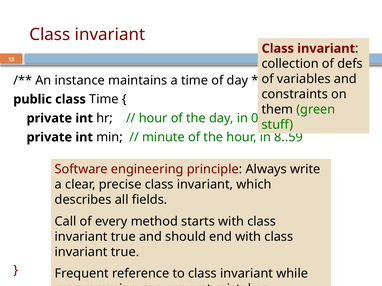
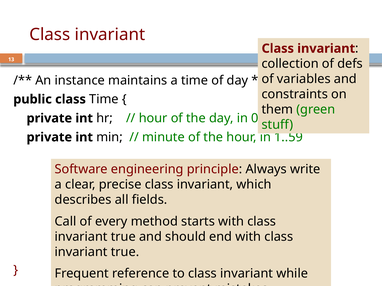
8..59: 8..59 -> 1..59
